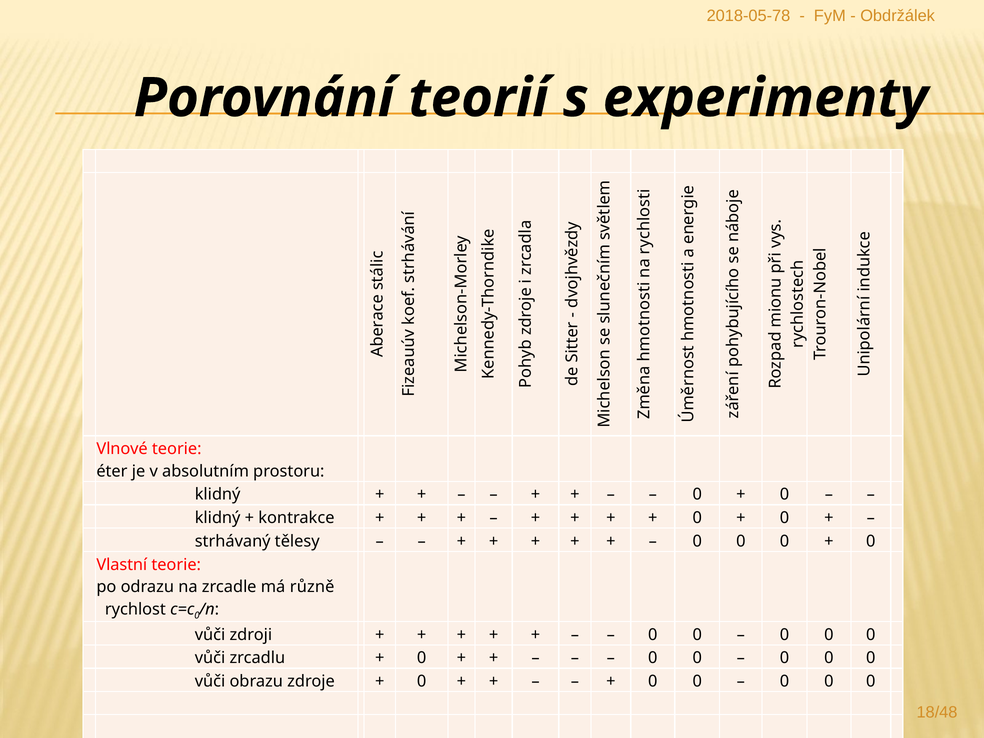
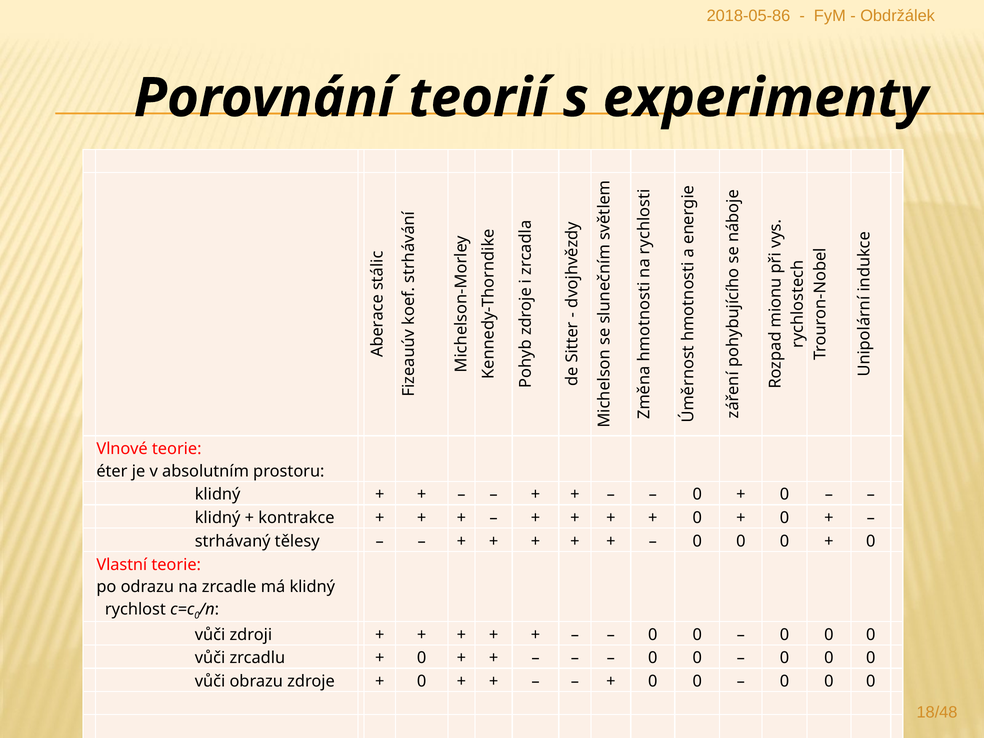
2018-05-78: 2018-05-78 -> 2018-05-86
má různě: různě -> klidný
